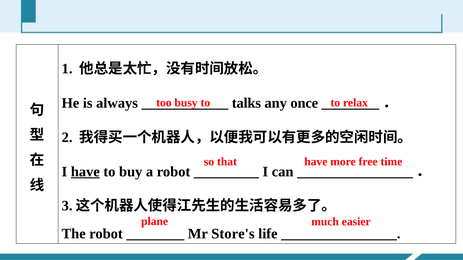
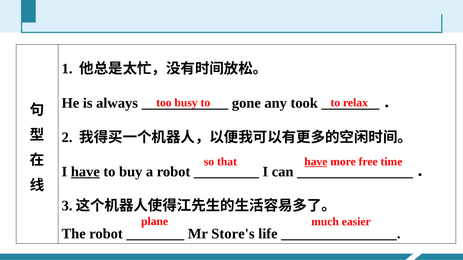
talks: talks -> gone
once: once -> took
have at (316, 162) underline: none -> present
